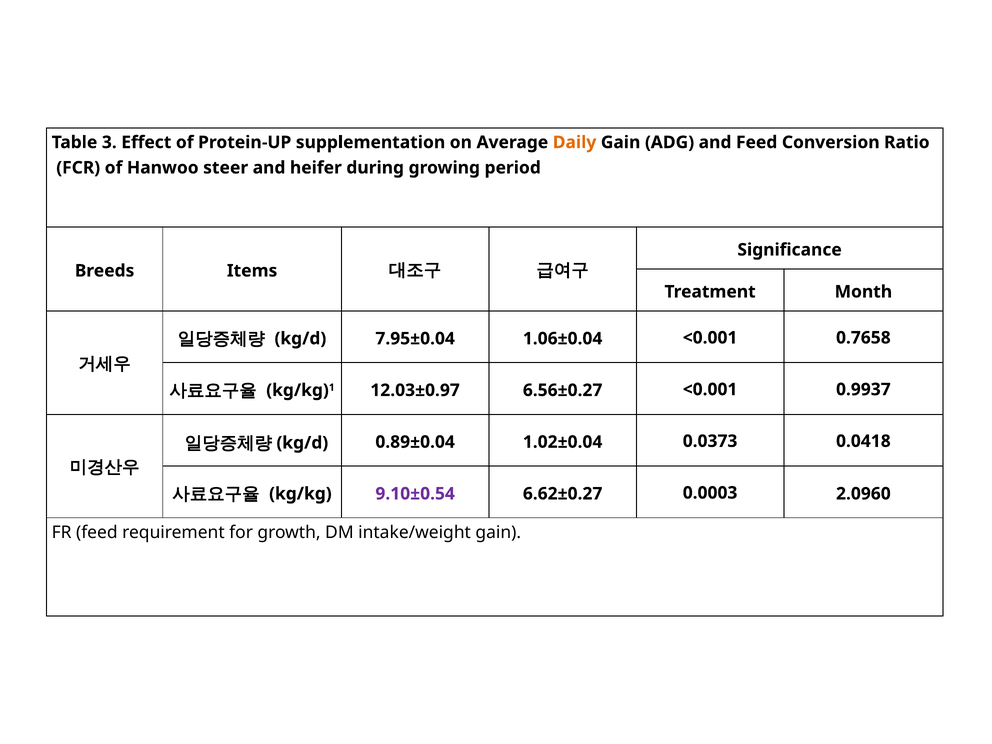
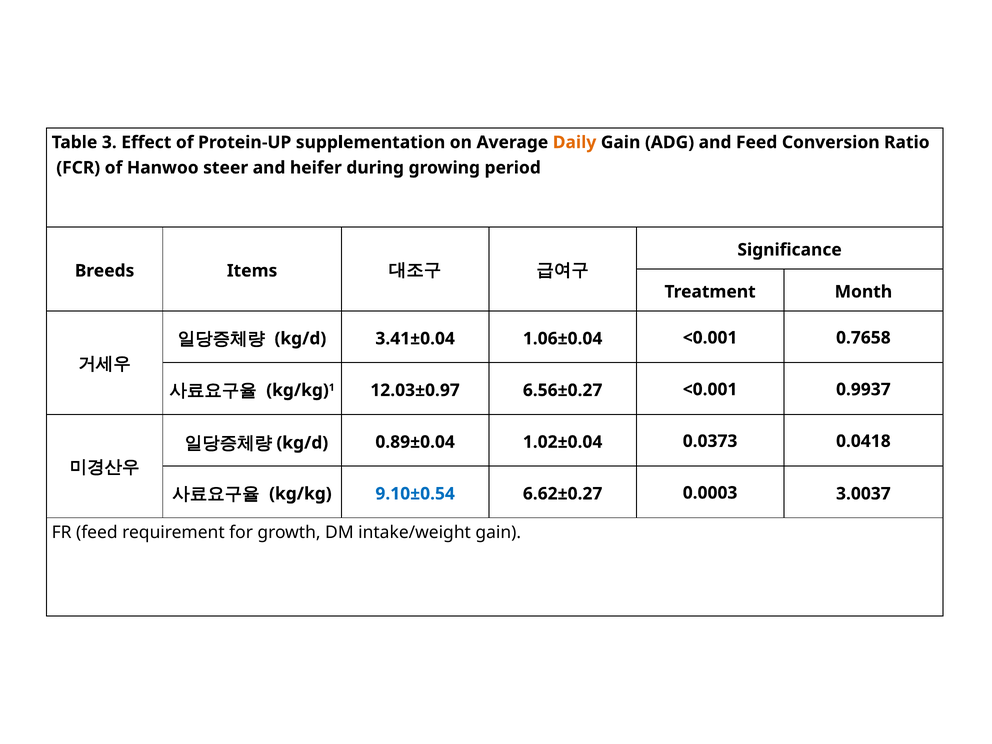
7.95±0.04: 7.95±0.04 -> 3.41±0.04
9.10±0.54 colour: purple -> blue
2.0960: 2.0960 -> 3.0037
